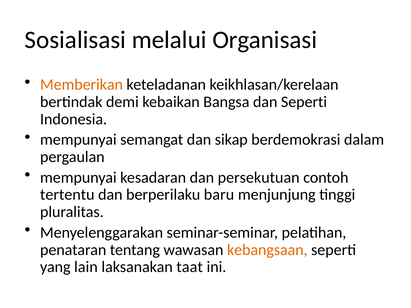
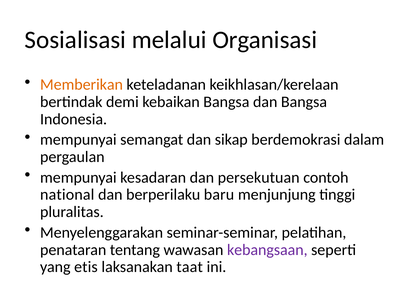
dan Seperti: Seperti -> Bangsa
tertentu: tertentu -> national
kebangsaan colour: orange -> purple
lain: lain -> etis
